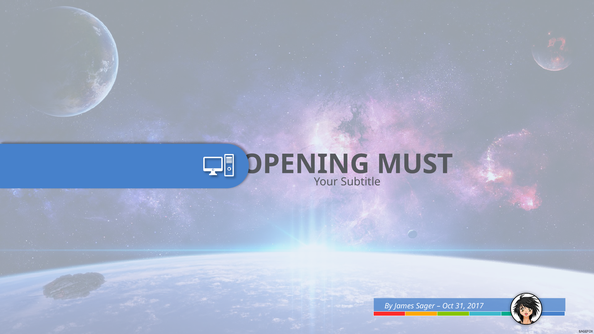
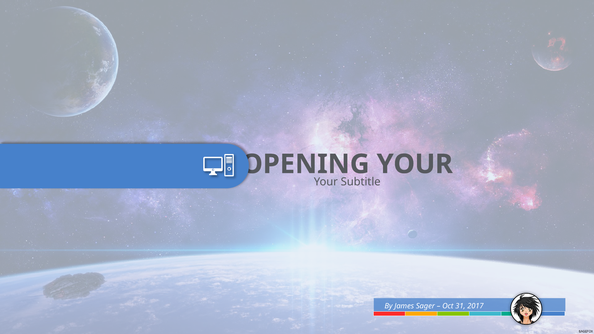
MUST at (415, 164): MUST -> YOUR
